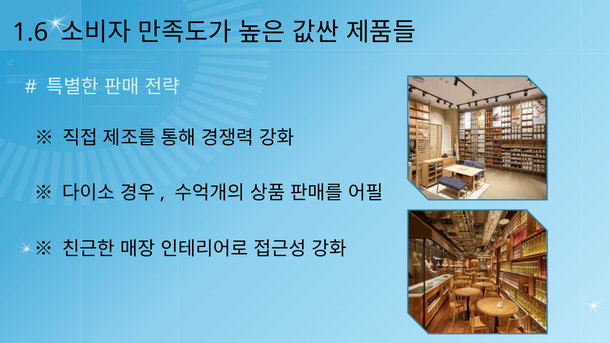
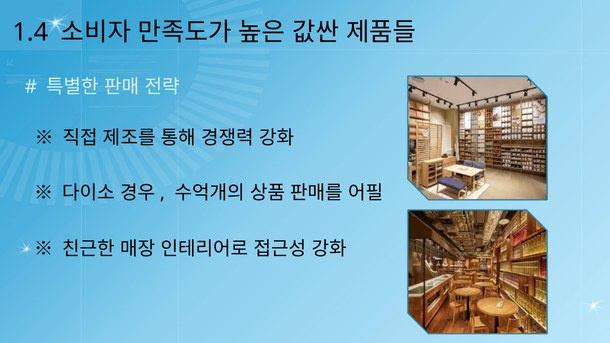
1.6: 1.6 -> 1.4
